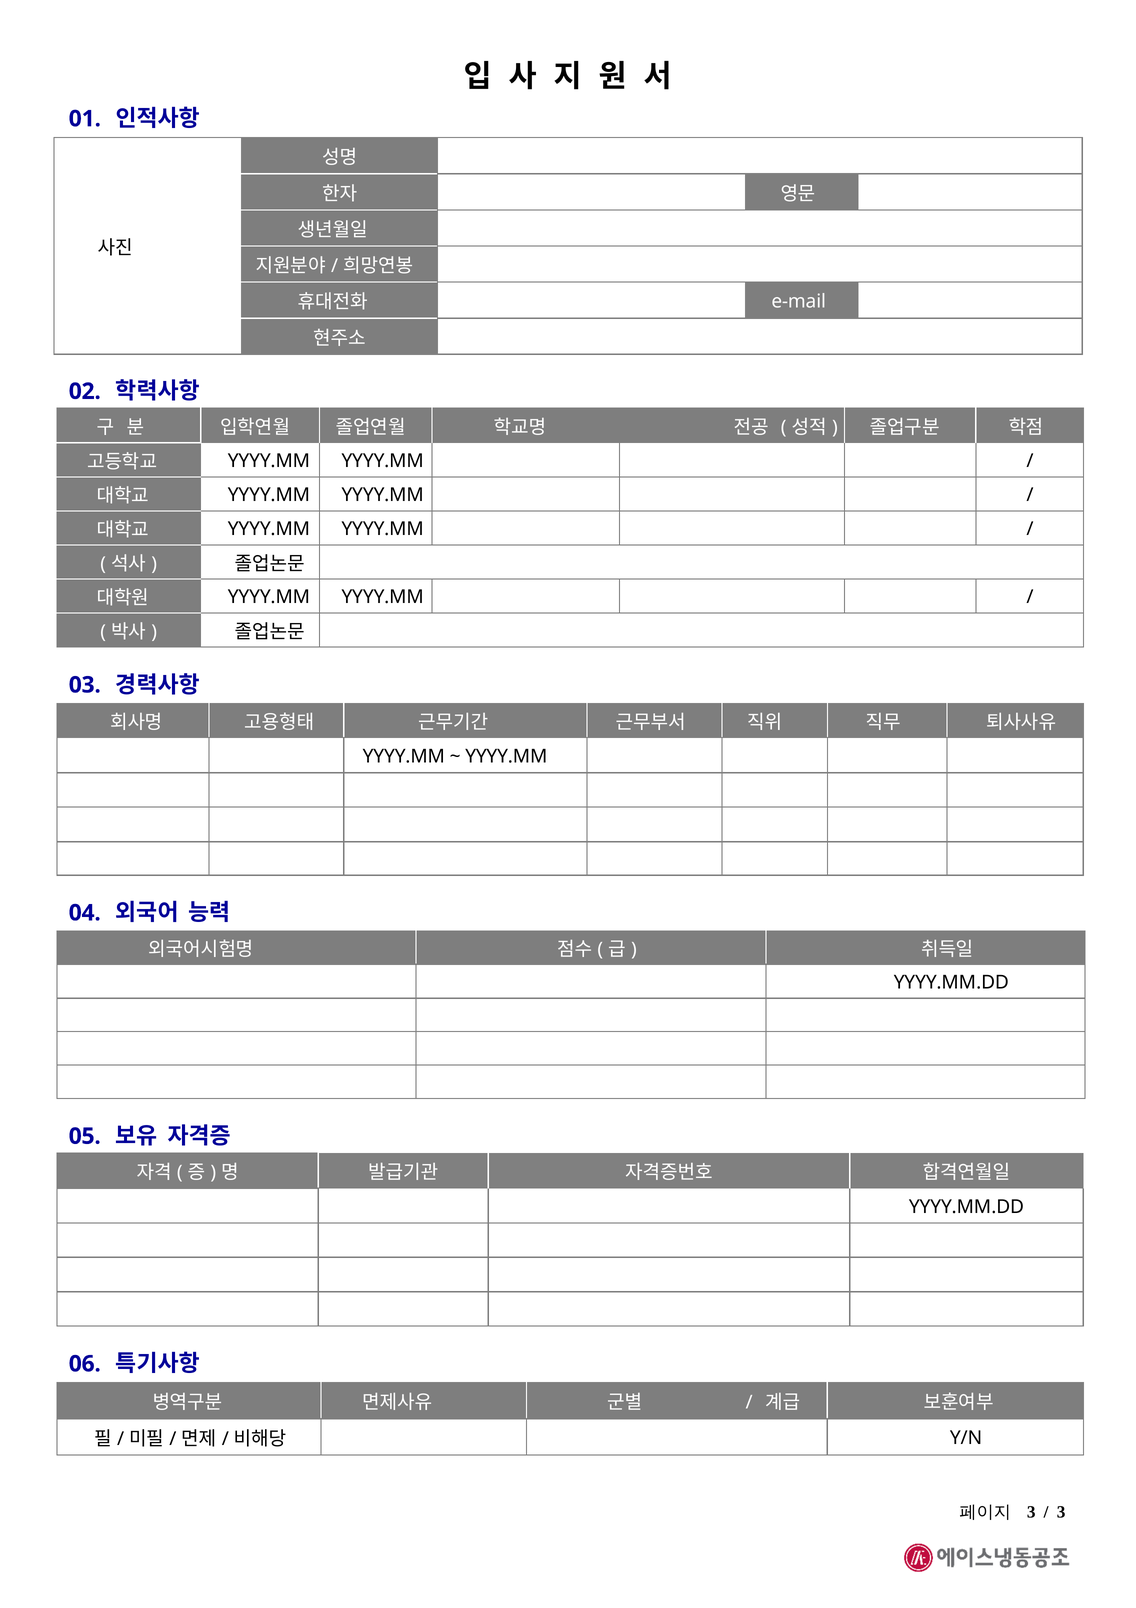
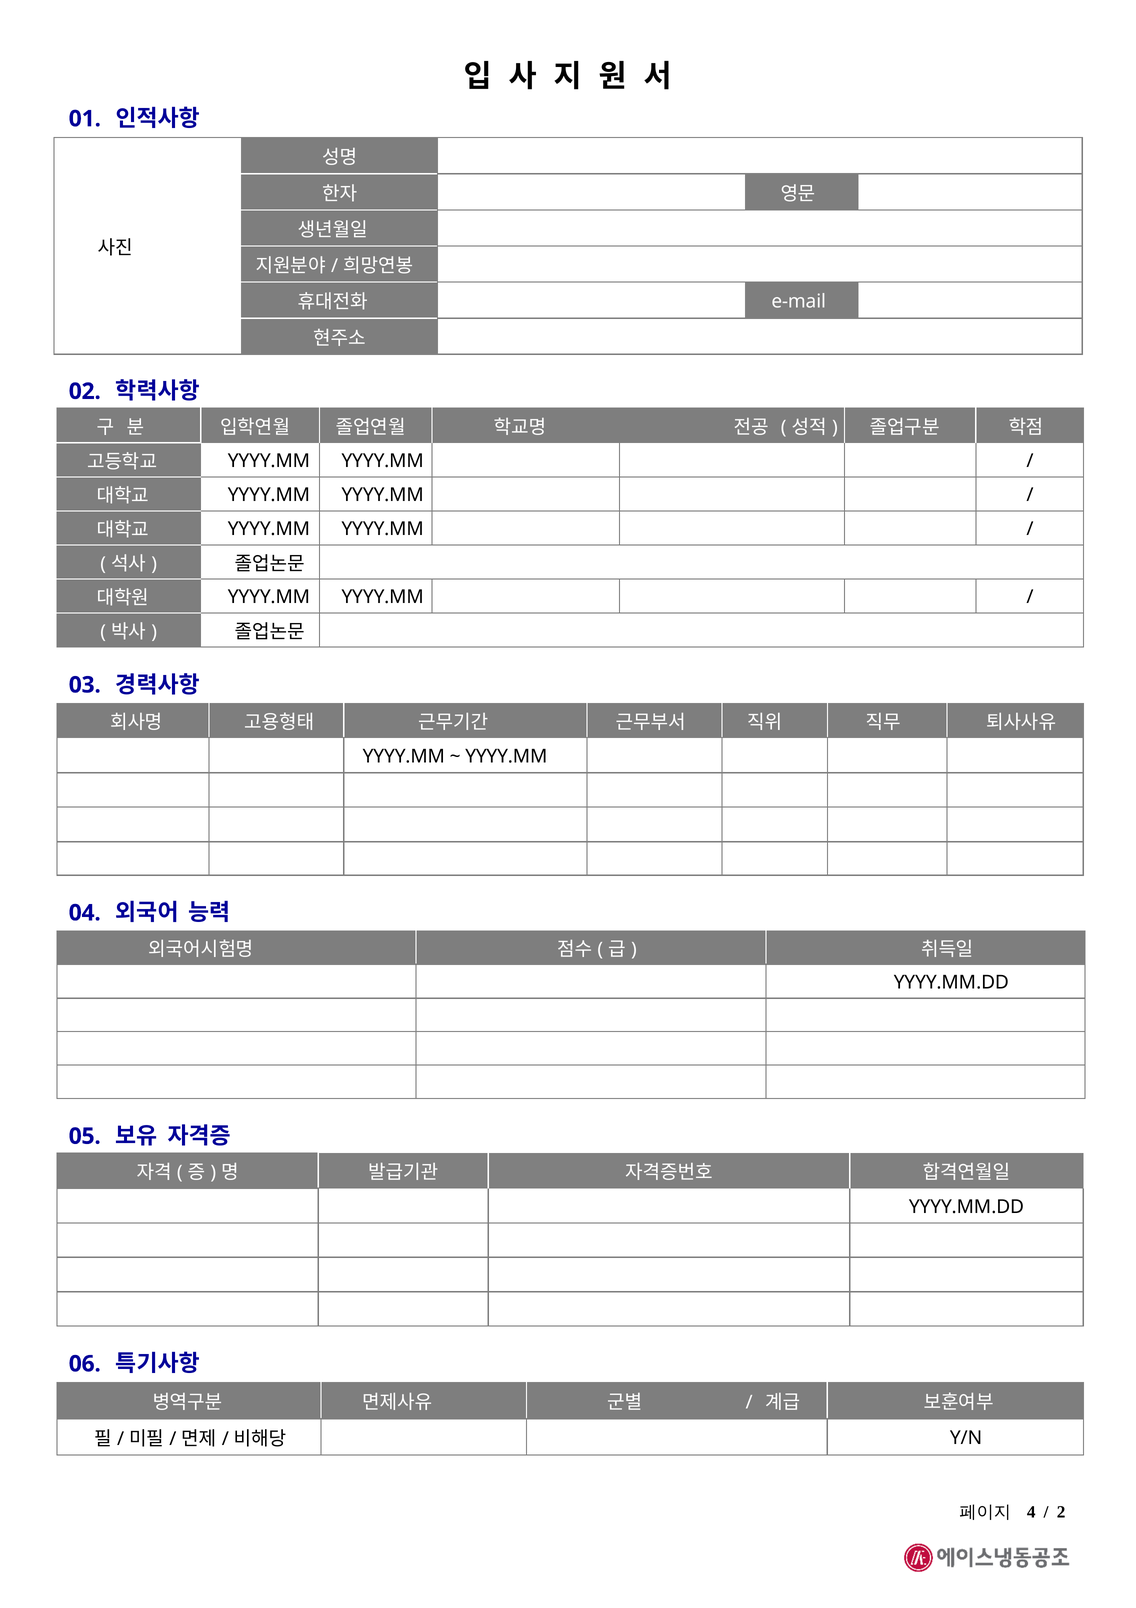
3 at (1031, 1512): 3 -> 4
3 at (1061, 1512): 3 -> 2
